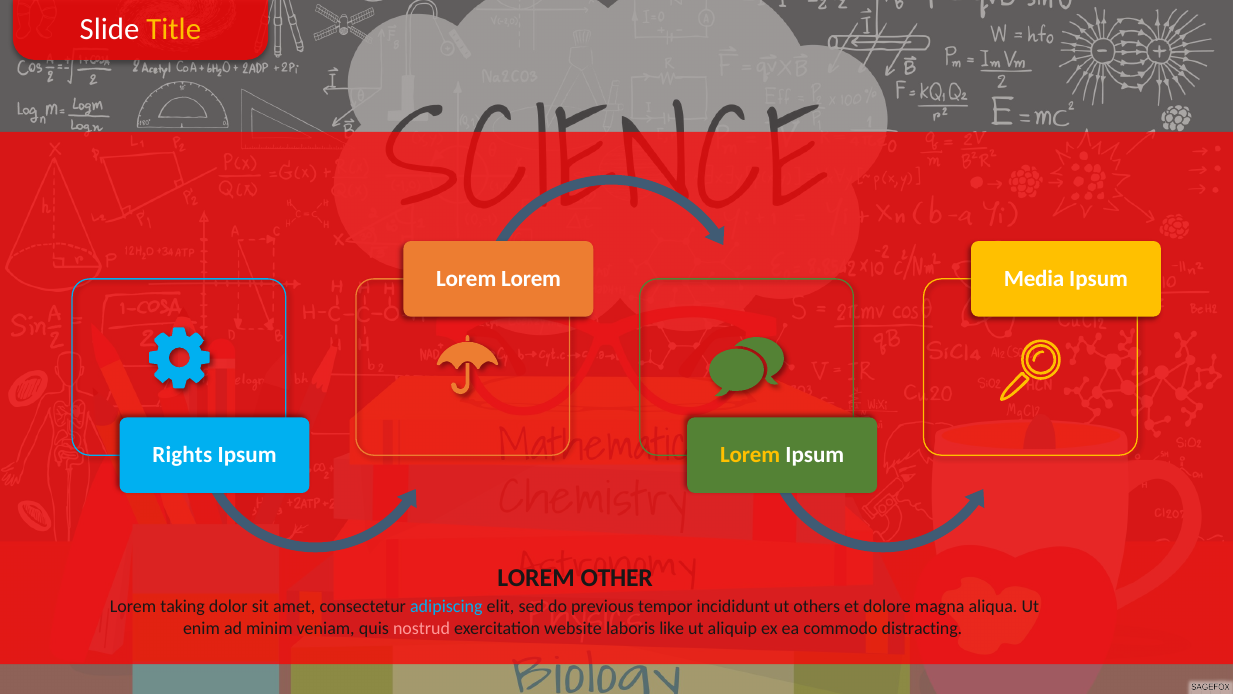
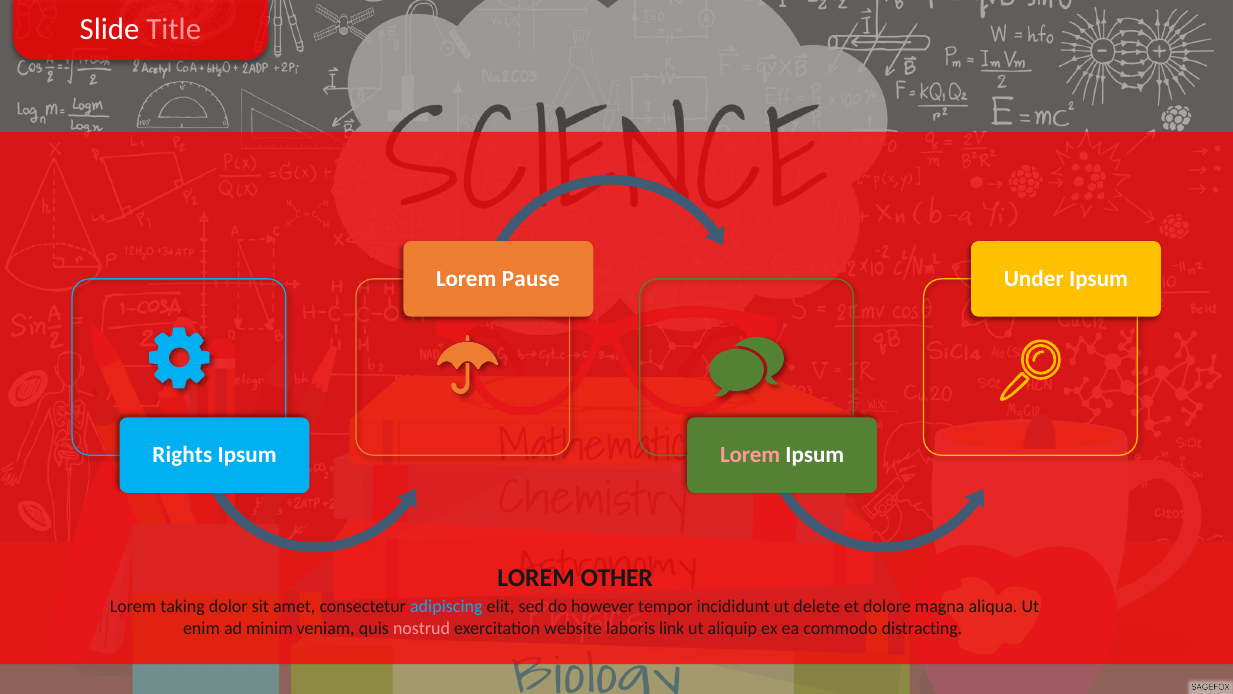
Title colour: yellow -> pink
Lorem at (531, 279): Lorem -> Pause
Media: Media -> Under
Lorem at (750, 455) colour: yellow -> pink
previous: previous -> however
others: others -> delete
like: like -> link
